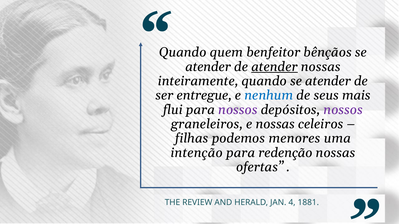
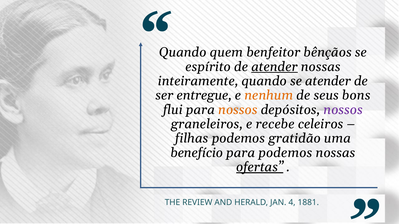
atender at (208, 67): atender -> espírito
nenhum colour: blue -> orange
mais: mais -> bons
nossos at (238, 110) colour: purple -> orange
e nossas: nossas -> recebe
menores: menores -> gratidão
intenção: intenção -> benefício
para redenção: redenção -> podemos
ofertas underline: none -> present
